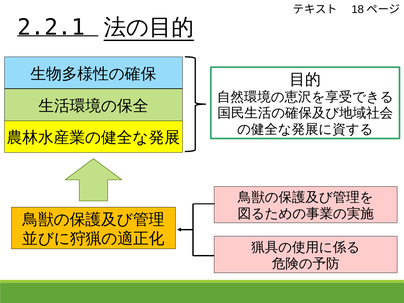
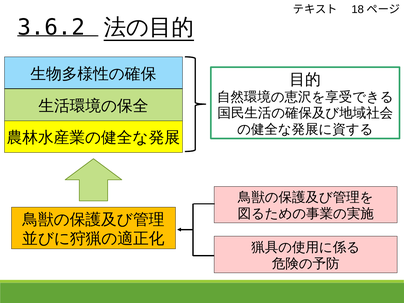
2.2.1: 2.2.1 -> 3.6.2
